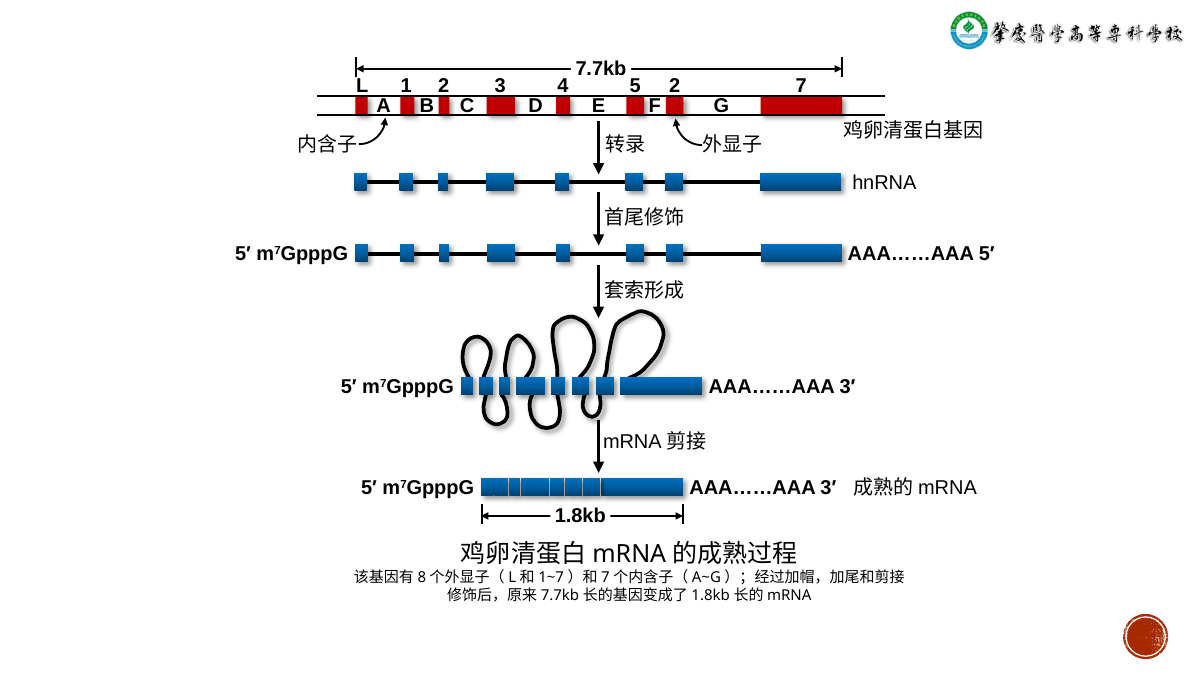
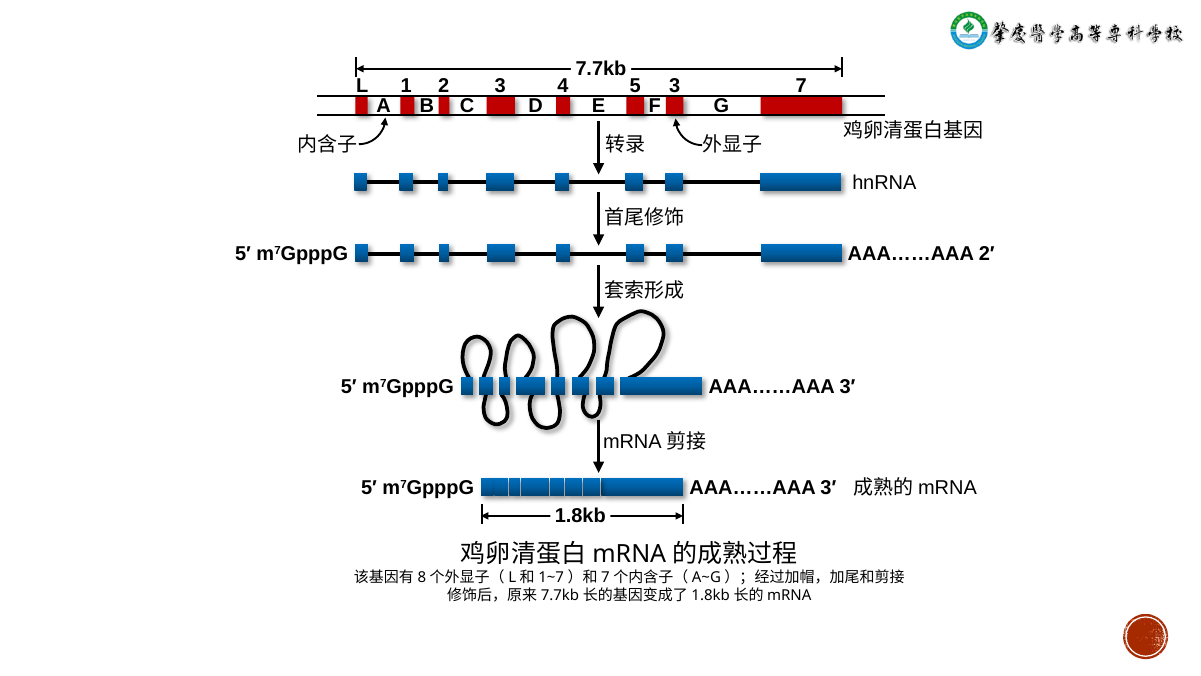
5 2: 2 -> 3
AAA……AAA 5′: 5′ -> 2′
